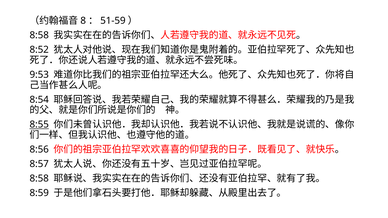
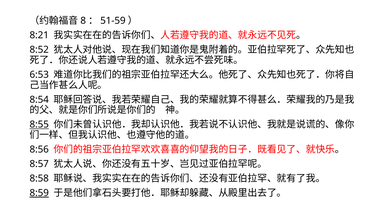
8:58 at (39, 35): 8:58 -> 8:21
9:53: 9:53 -> 6:53
8:59 underline: none -> present
